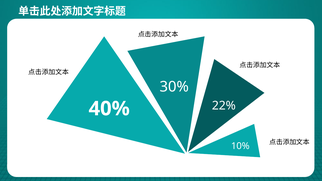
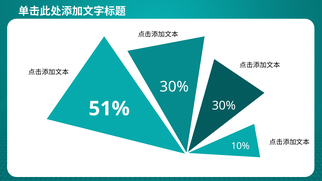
22% at (224, 106): 22% -> 30%
40%: 40% -> 51%
